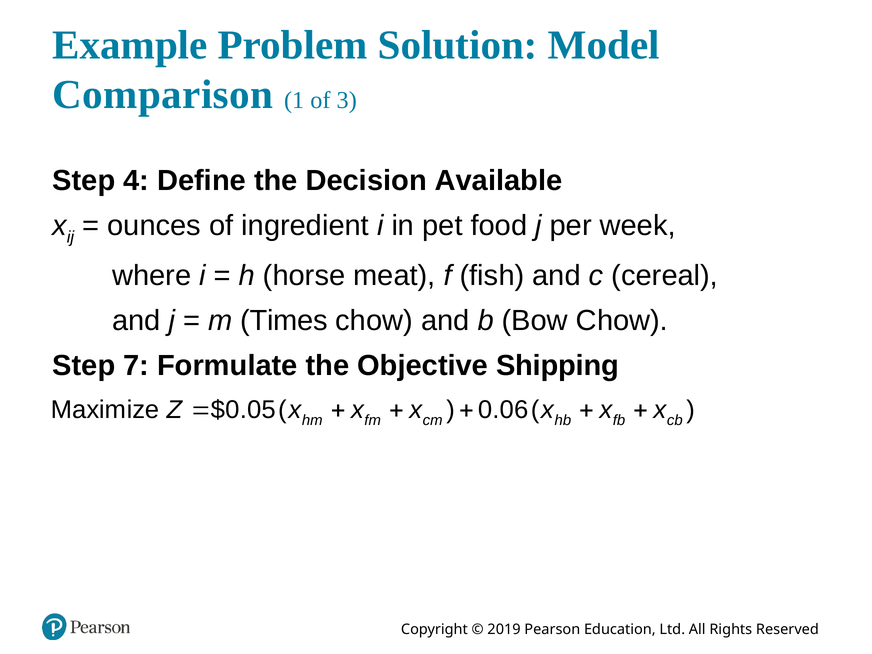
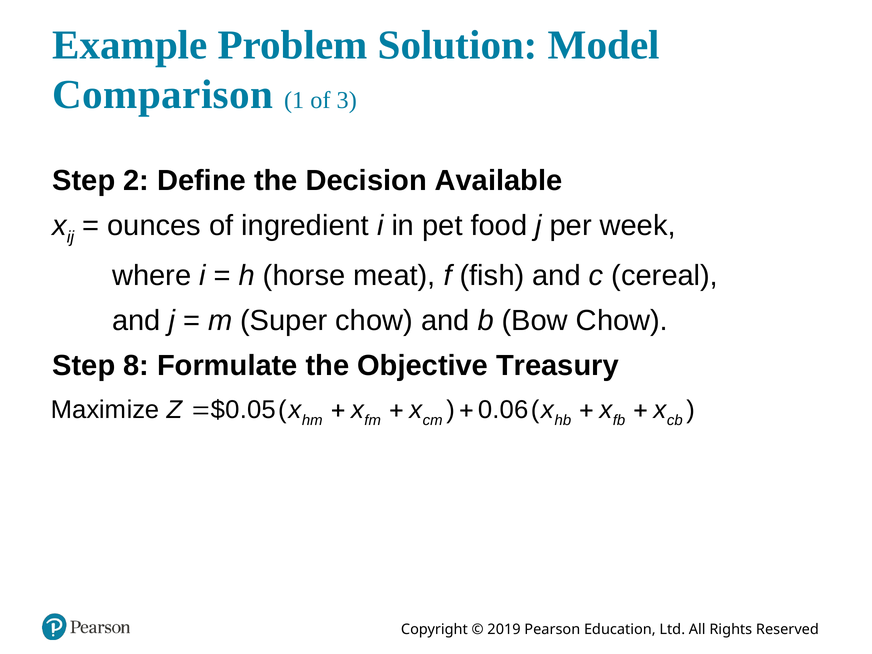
4: 4 -> 2
Times: Times -> Super
7: 7 -> 8
Shipping: Shipping -> Treasury
